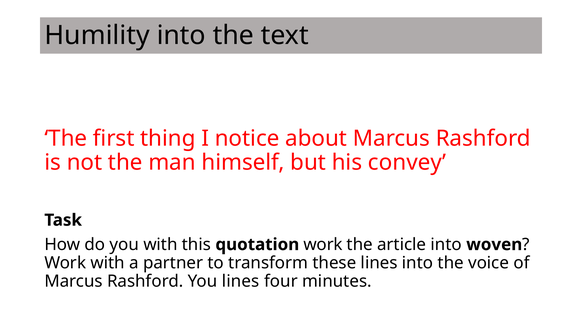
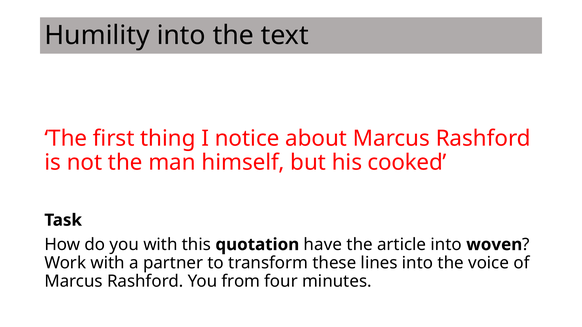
convey: convey -> cooked
quotation work: work -> have
You lines: lines -> from
